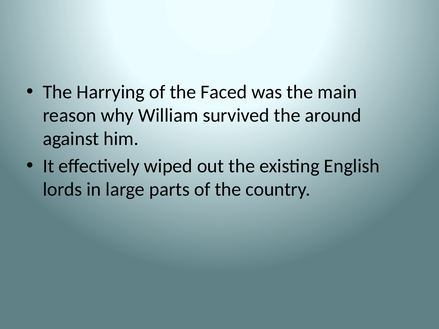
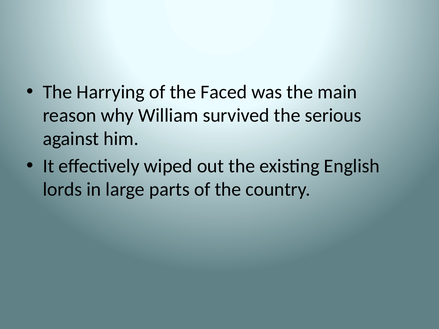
around: around -> serious
